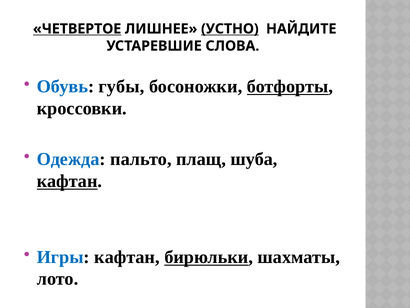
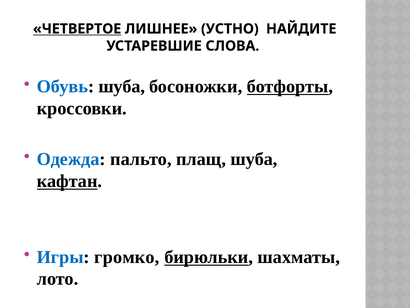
УСТНО underline: present -> none
Обувь губы: губы -> шуба
Игры кафтан: кафтан -> громко
